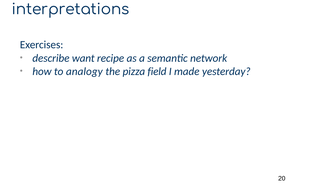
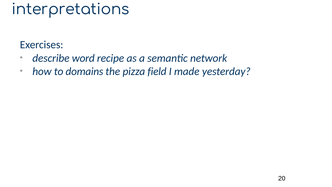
want: want -> word
analogy: analogy -> domains
